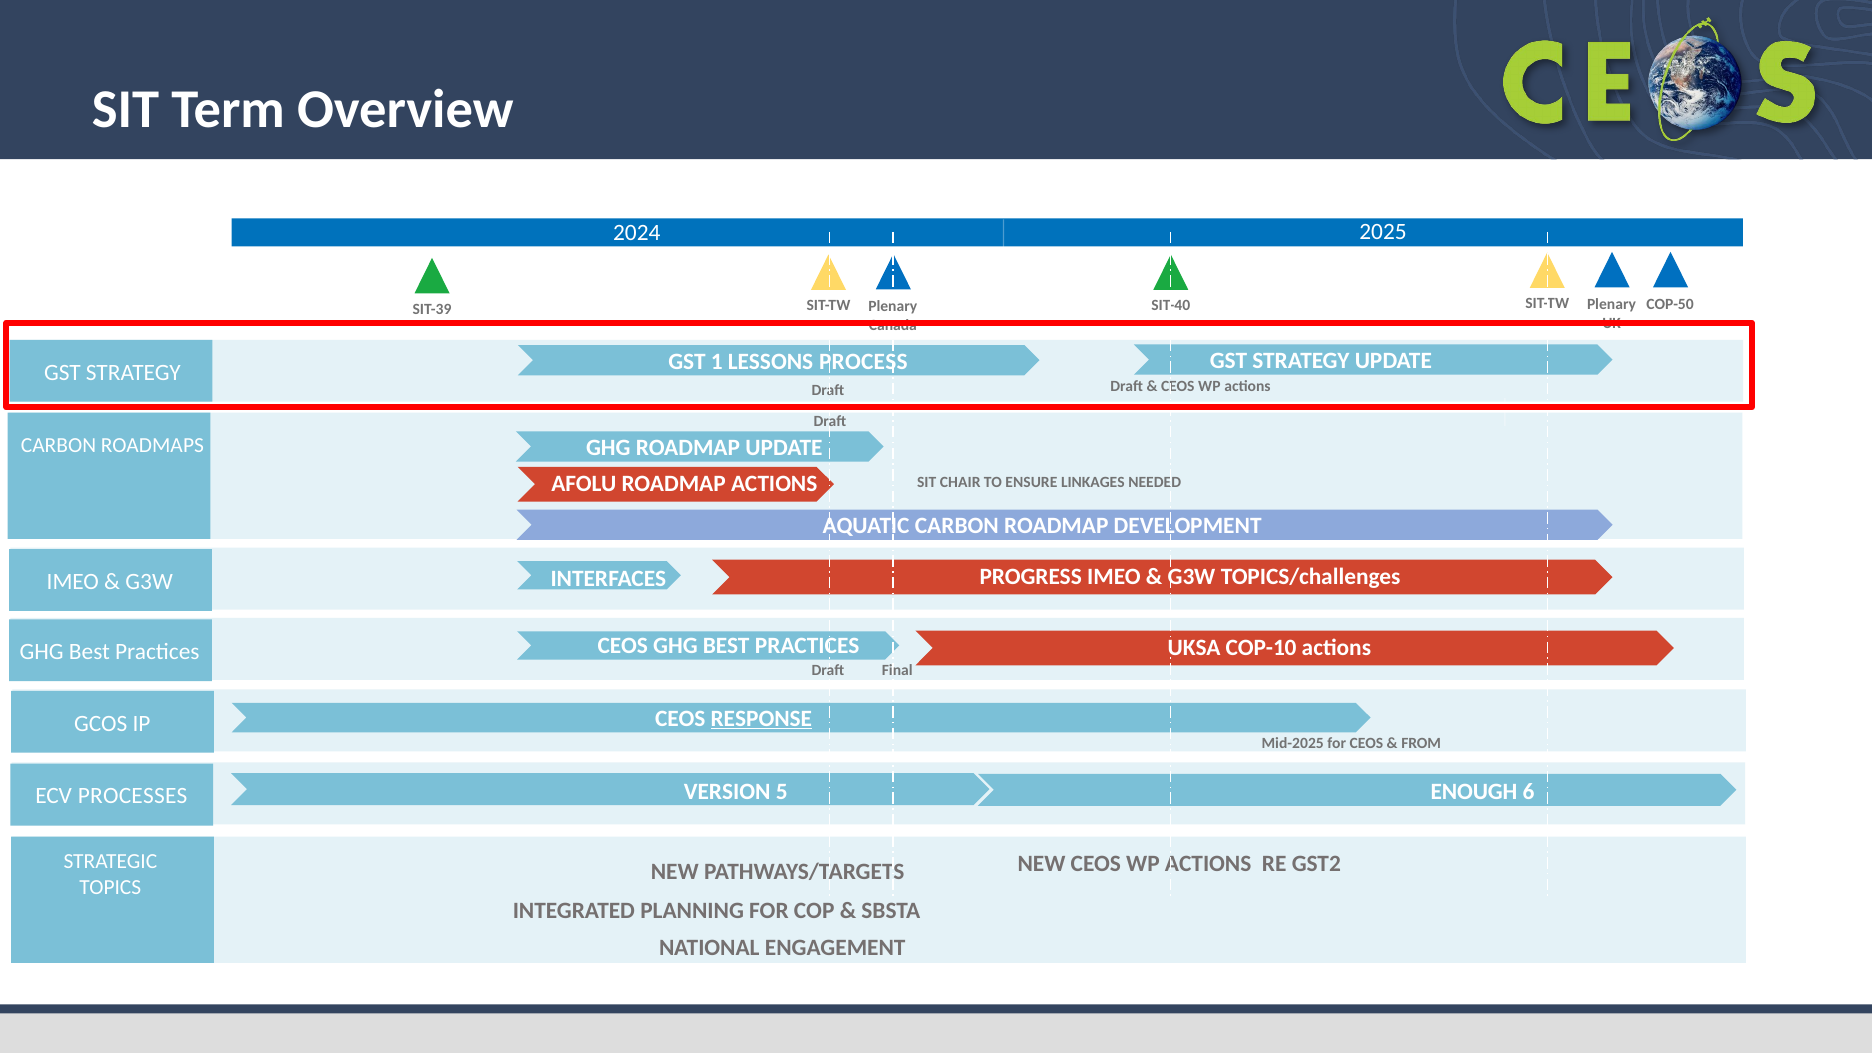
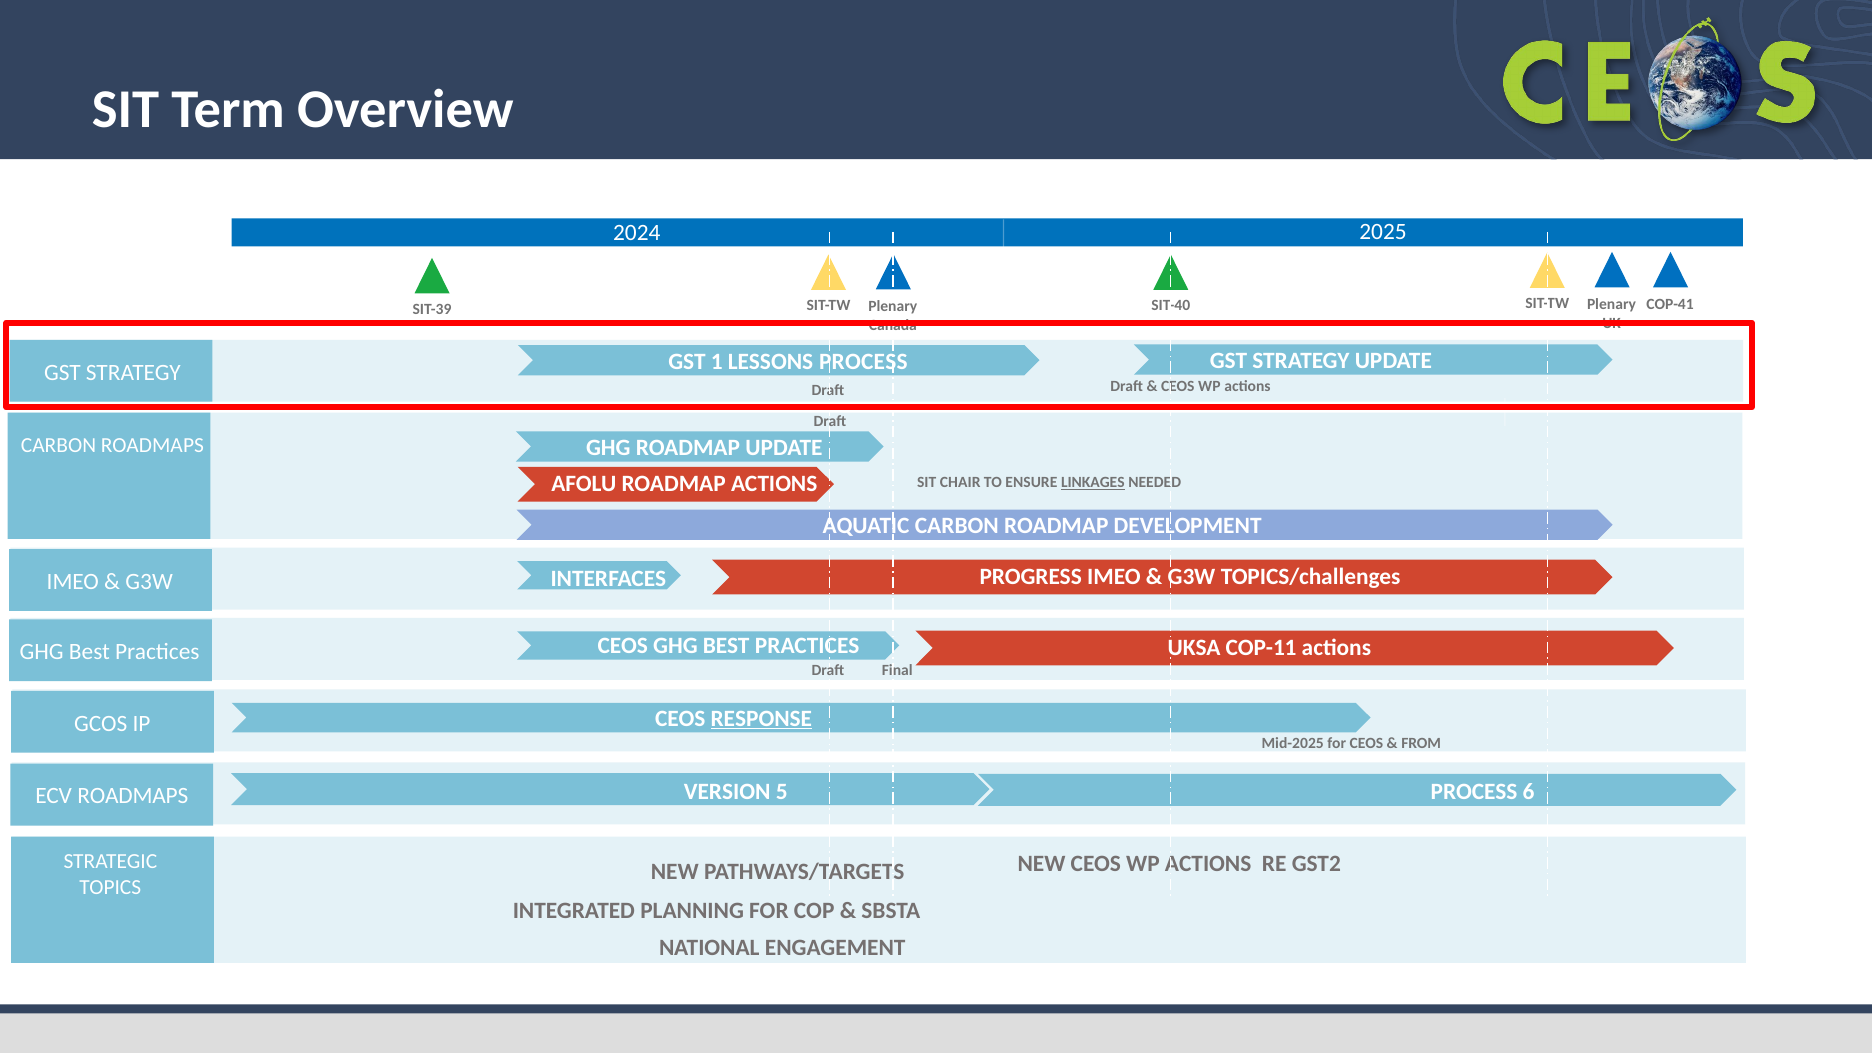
COP-50: COP-50 -> COP-41
LINKAGES underline: none -> present
COP-10: COP-10 -> COP-11
ECV PROCESSES: PROCESSES -> ROADMAPS
5 ENOUGH: ENOUGH -> PROCESS
